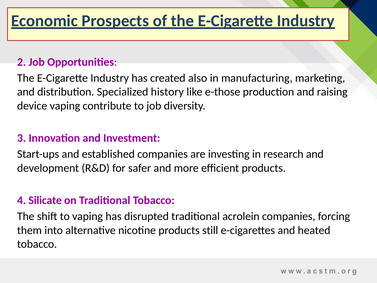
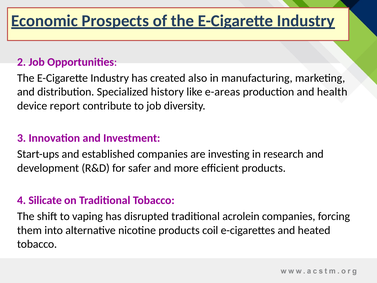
e-those: e-those -> e-areas
raising: raising -> health
device vaping: vaping -> report
still: still -> coil
